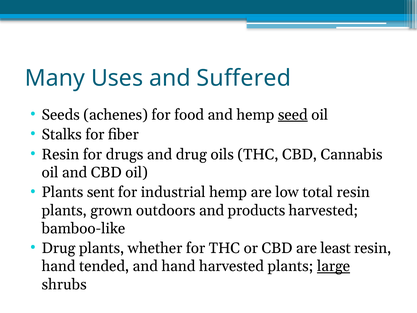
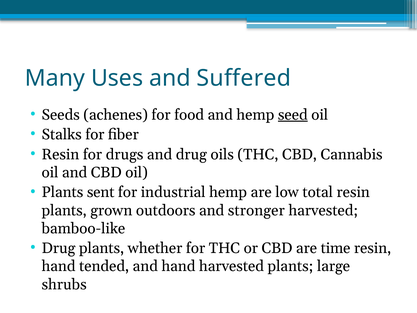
products: products -> stronger
least: least -> time
large underline: present -> none
